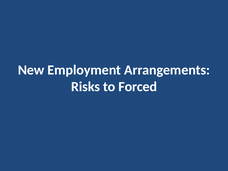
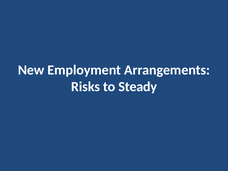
Forced: Forced -> Steady
